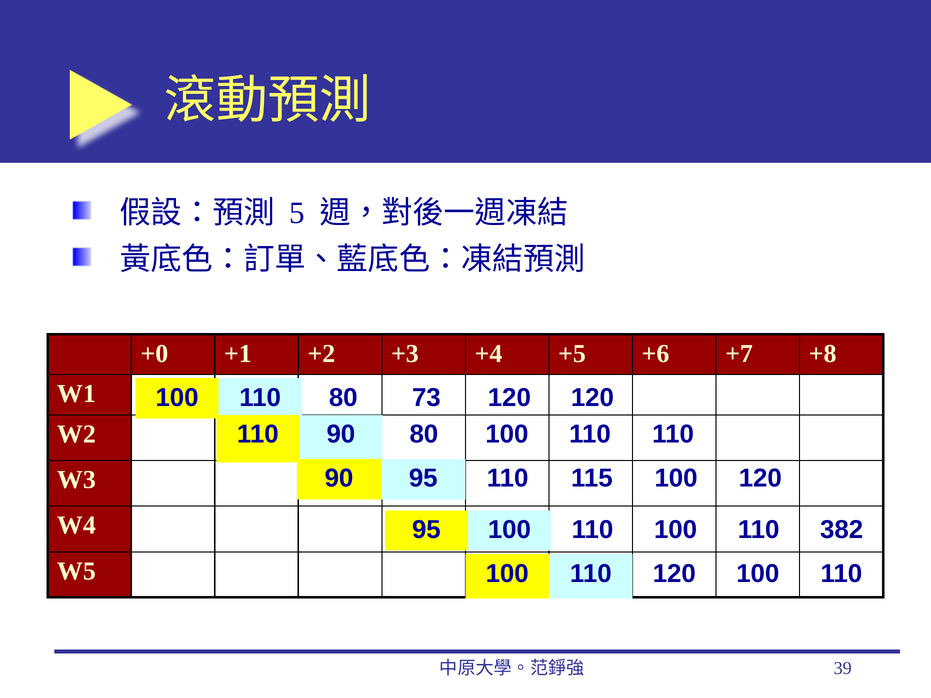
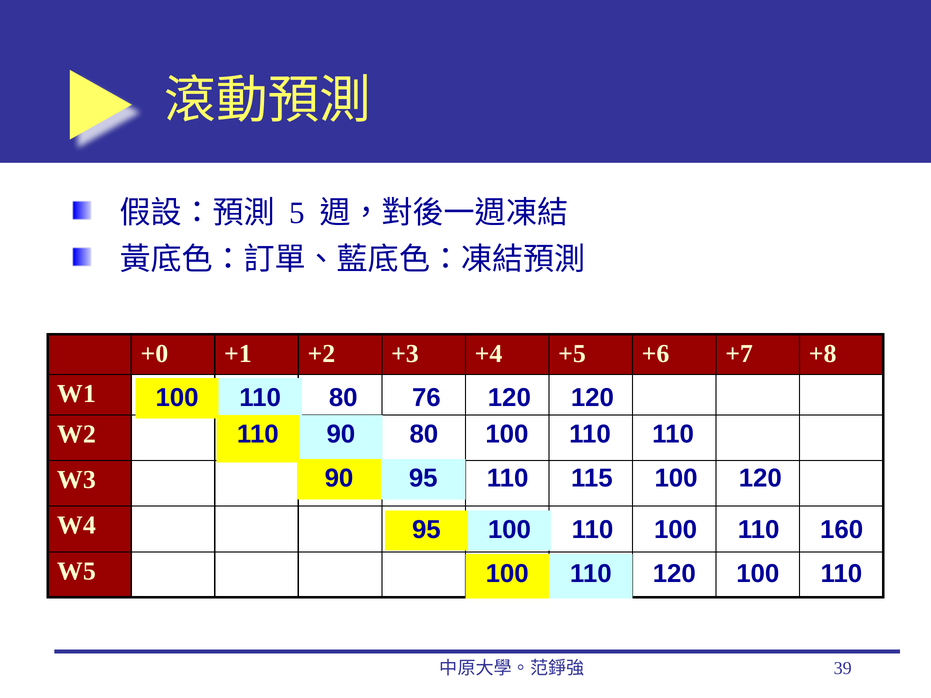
73: 73 -> 76
382: 382 -> 160
